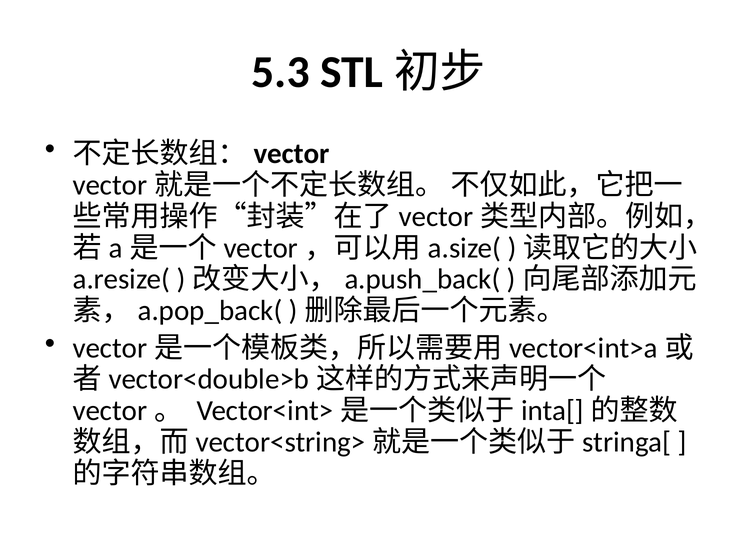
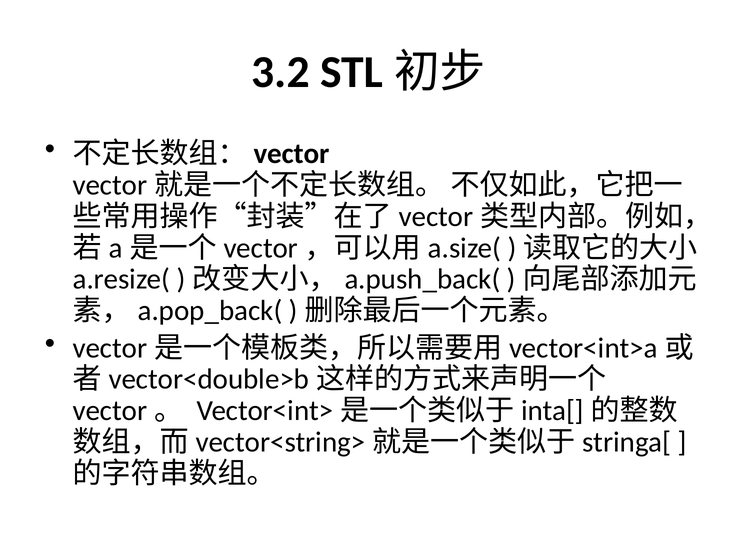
5.3: 5.3 -> 3.2
